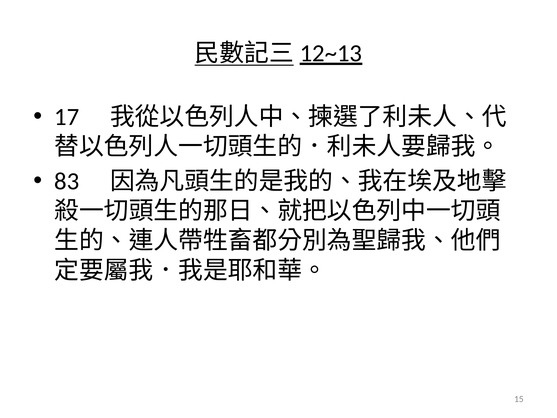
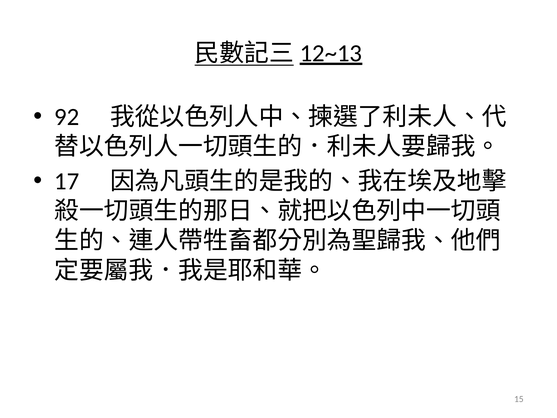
17: 17 -> 92
83: 83 -> 17
